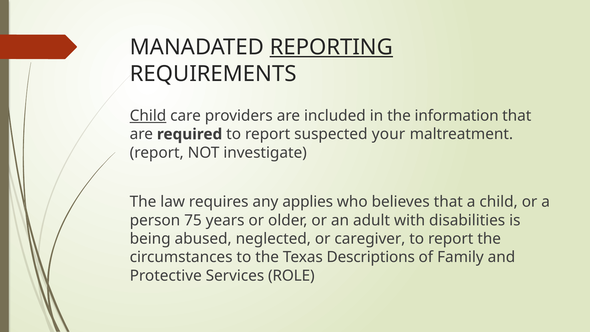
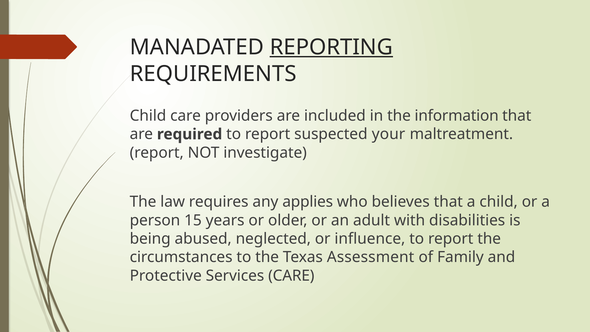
Child at (148, 116) underline: present -> none
75: 75 -> 15
caregiver: caregiver -> influence
Descriptions: Descriptions -> Assessment
Services ROLE: ROLE -> CARE
